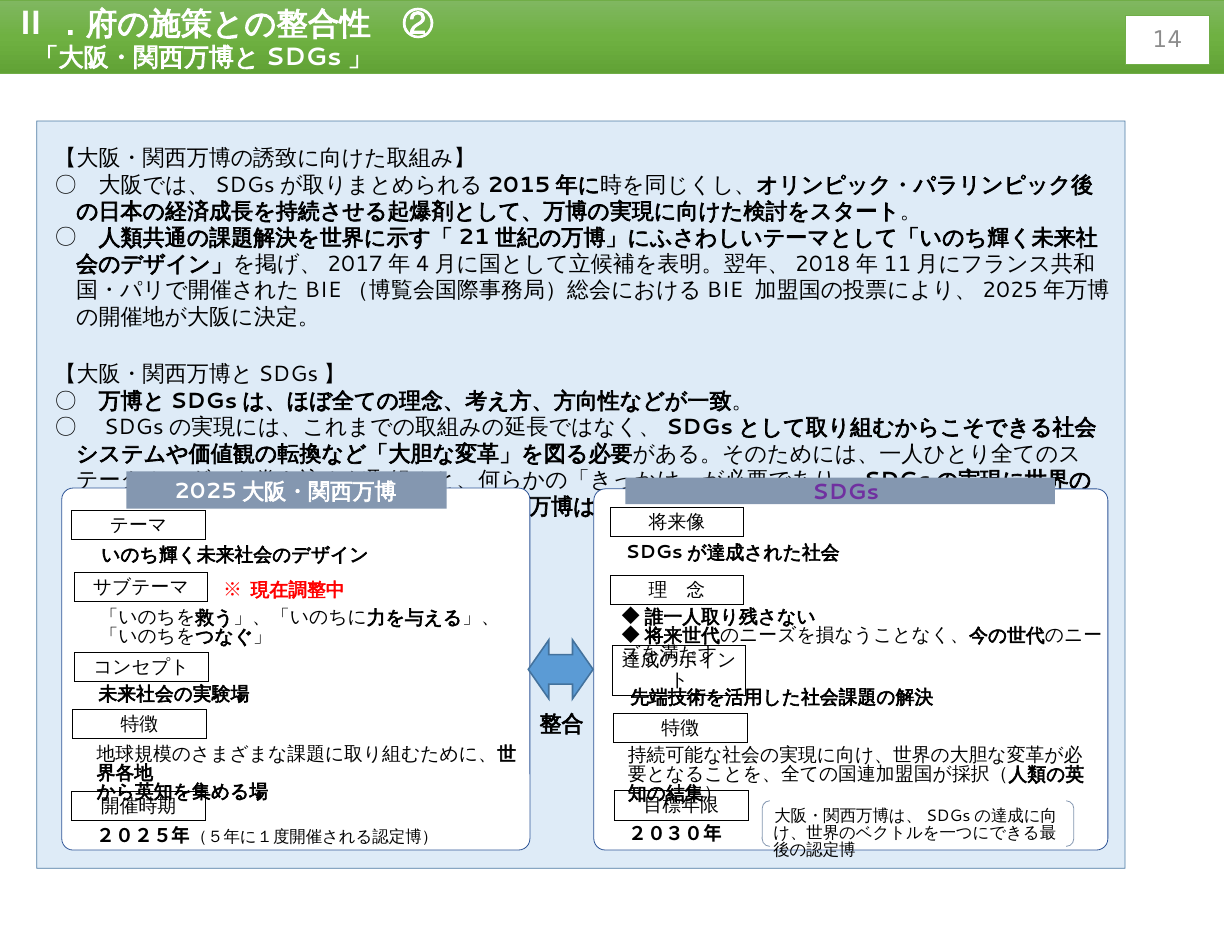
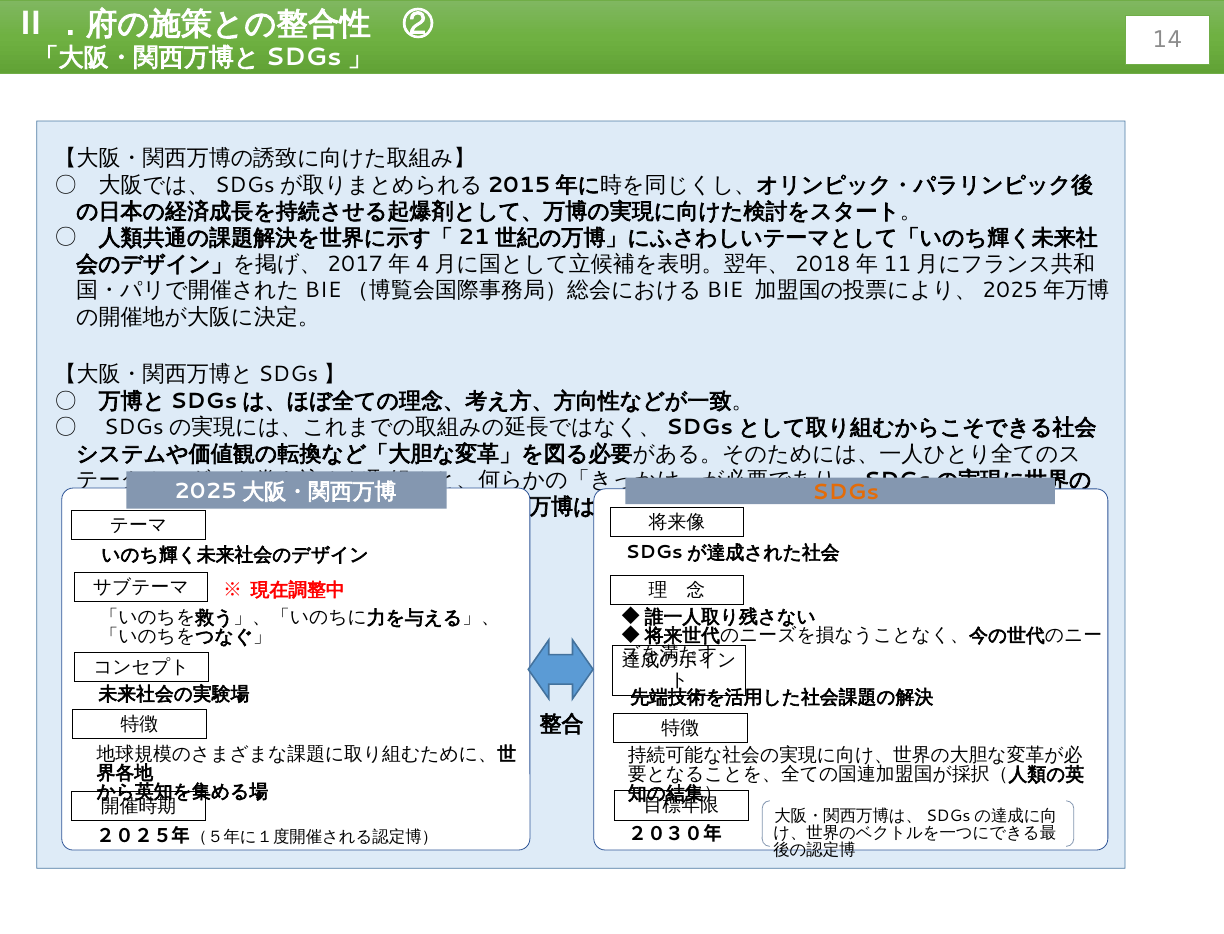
SDGs colour: purple -> orange
